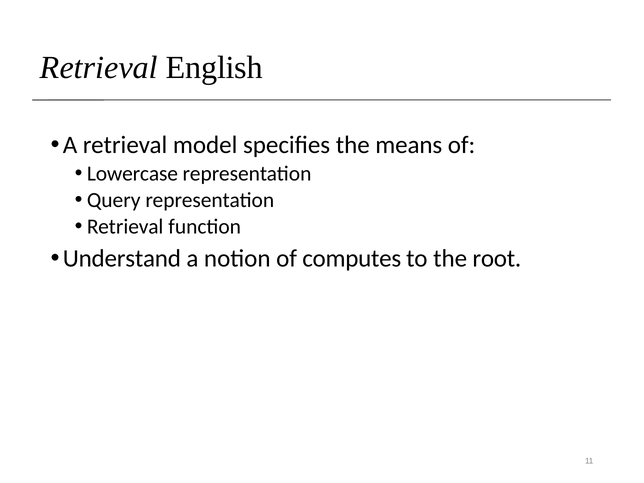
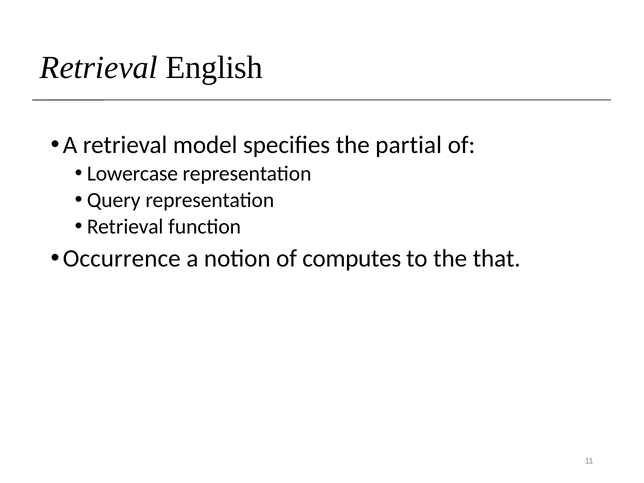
means: means -> partial
Understand: Understand -> Occurrence
root: root -> that
